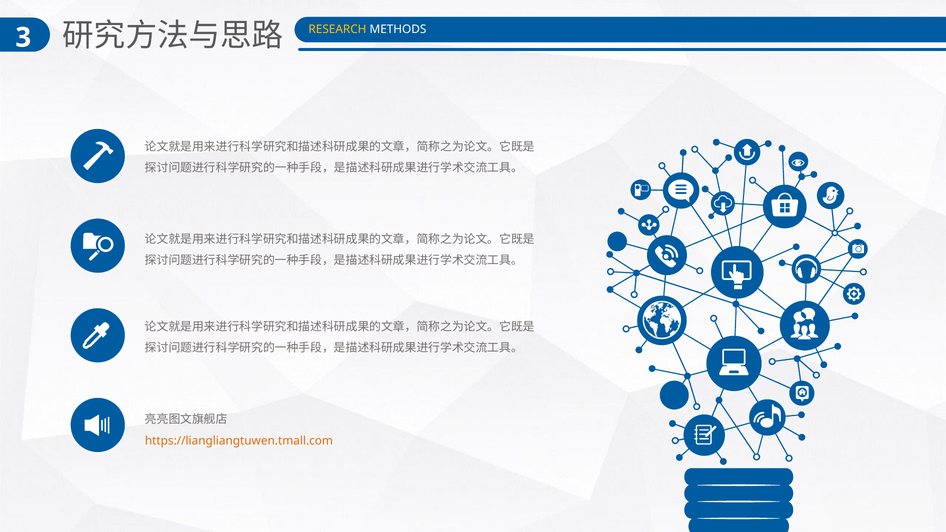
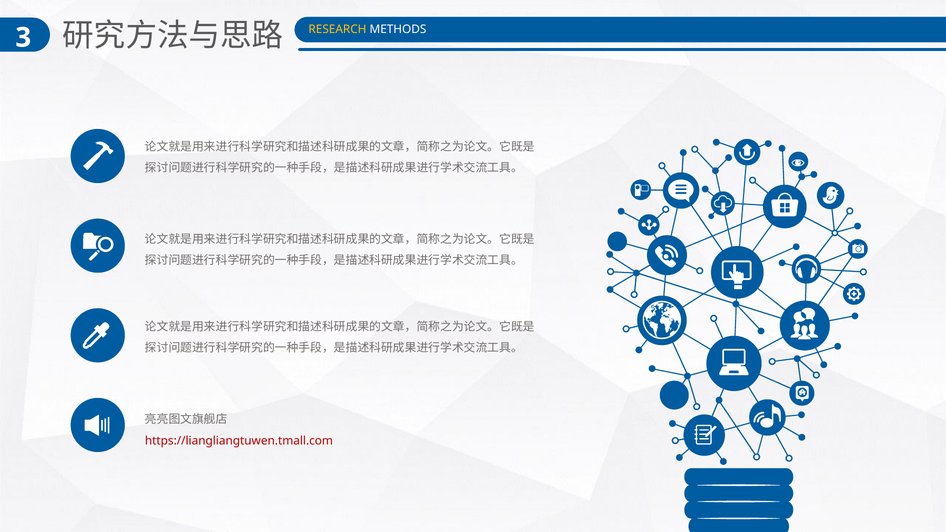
https://liangliangtuwen.tmall.com colour: orange -> red
